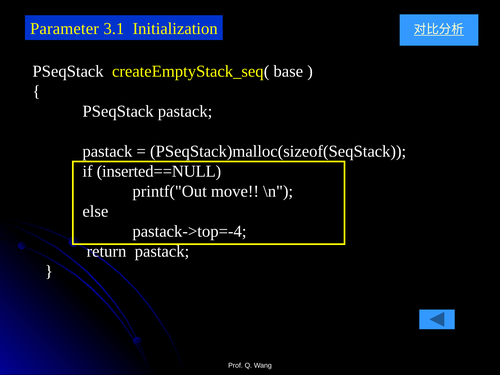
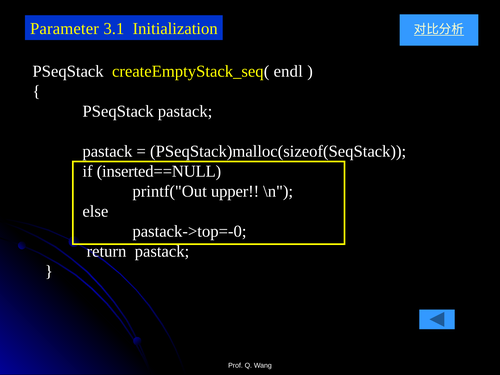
base: base -> endl
move: move -> upper
pastack->top=-4: pastack->top=-4 -> pastack->top=-0
